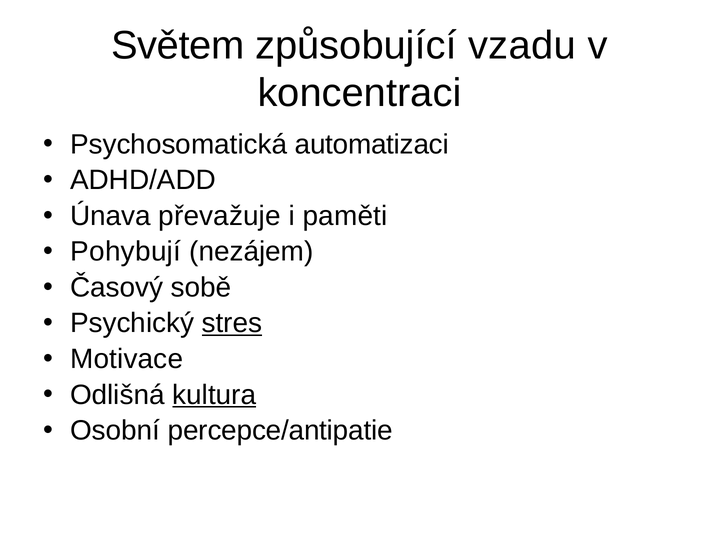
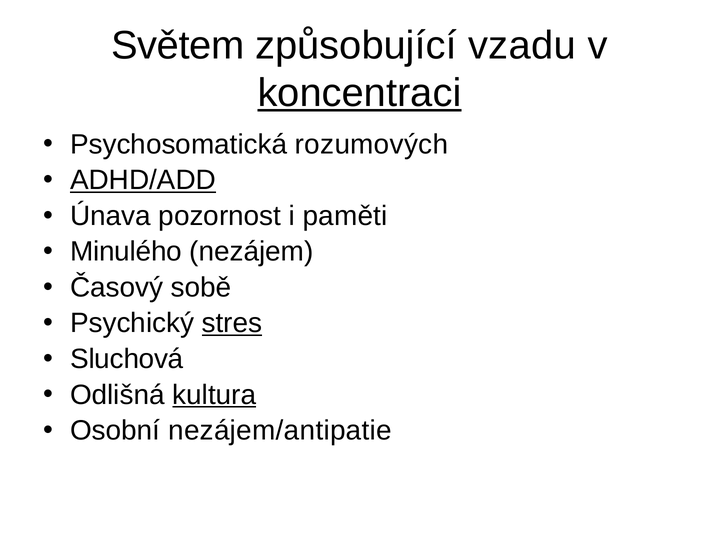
koncentraci underline: none -> present
automatizaci: automatizaci -> rozumových
ADHD/ADD underline: none -> present
převažuje: převažuje -> pozornost
Pohybují: Pohybují -> Minulého
Motivace: Motivace -> Sluchová
percepce/antipatie: percepce/antipatie -> nezájem/antipatie
